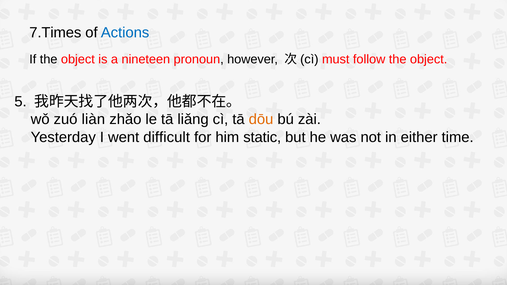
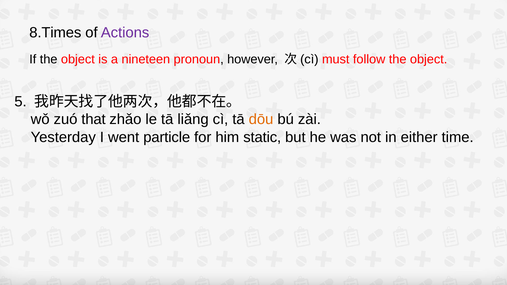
7.Times: 7.Times -> 8.Times
Actions colour: blue -> purple
liàn: liàn -> that
difficult: difficult -> particle
